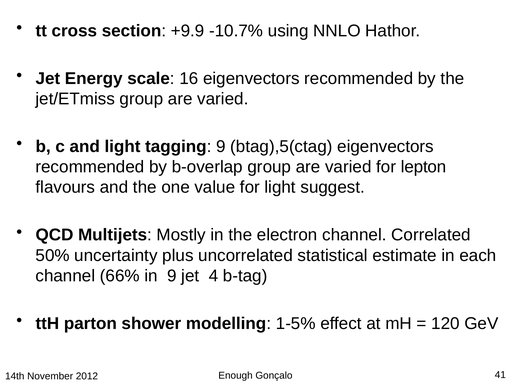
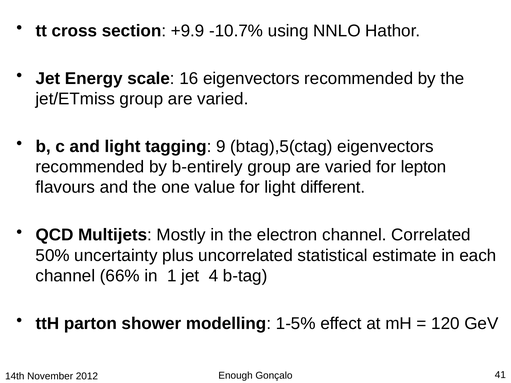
b-overlap: b-overlap -> b-entirely
suggest: suggest -> different
in 9: 9 -> 1
